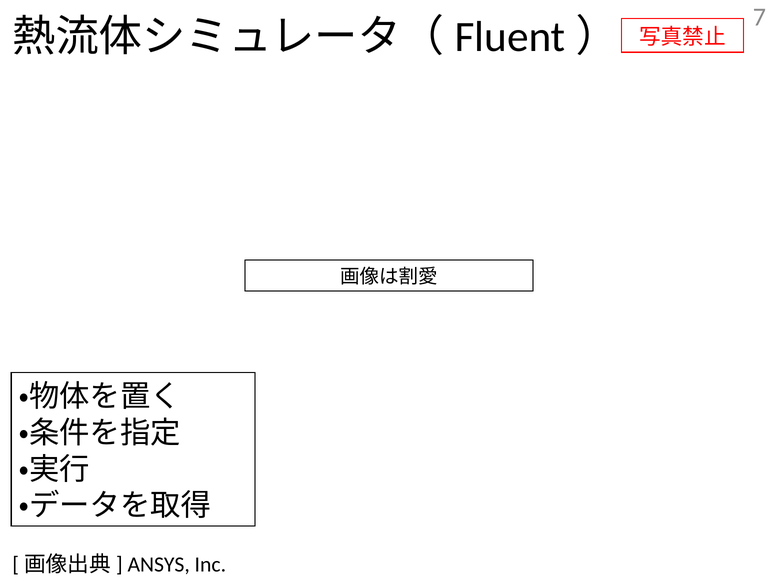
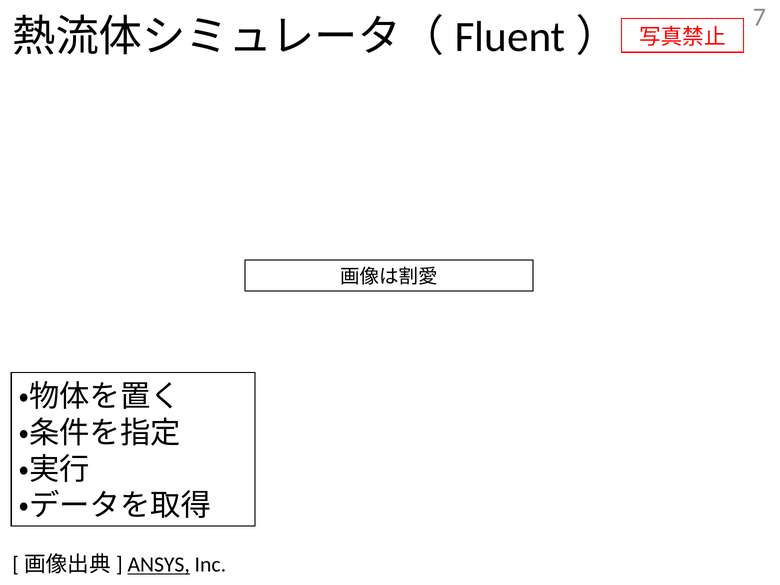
ANSYS underline: none -> present
